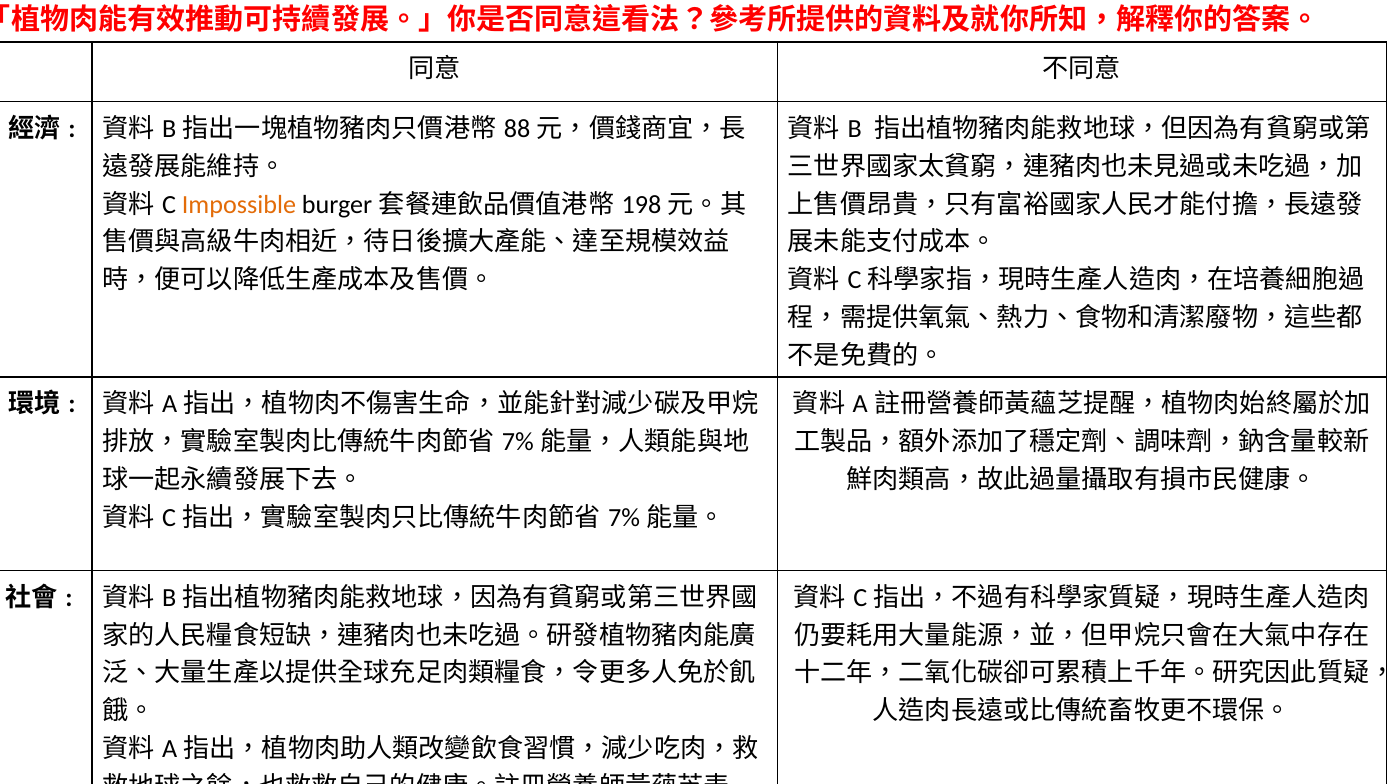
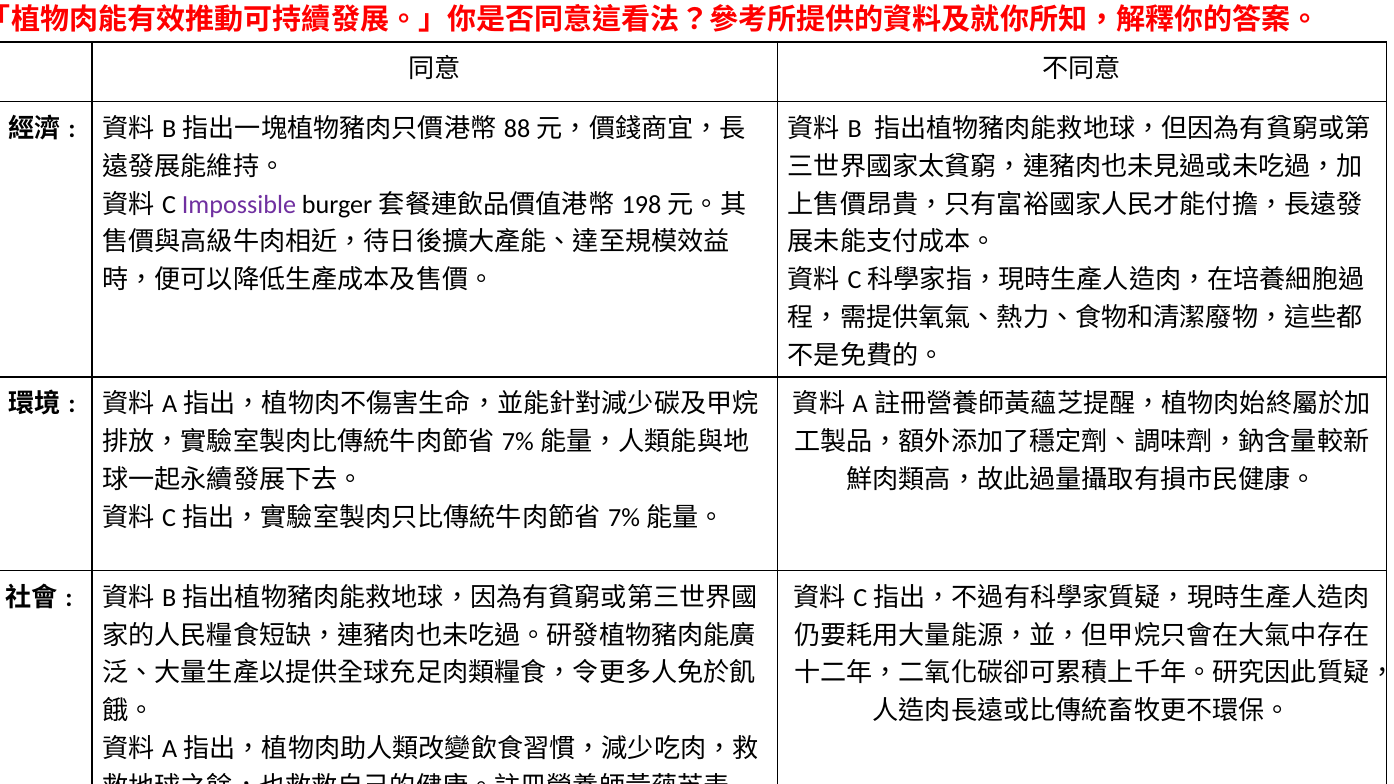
Impossible colour: orange -> purple
